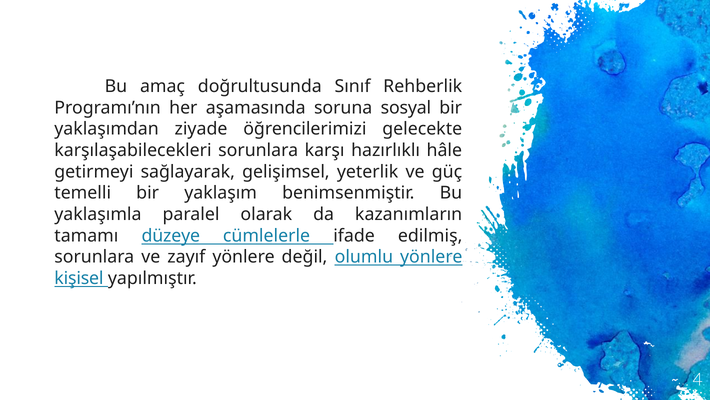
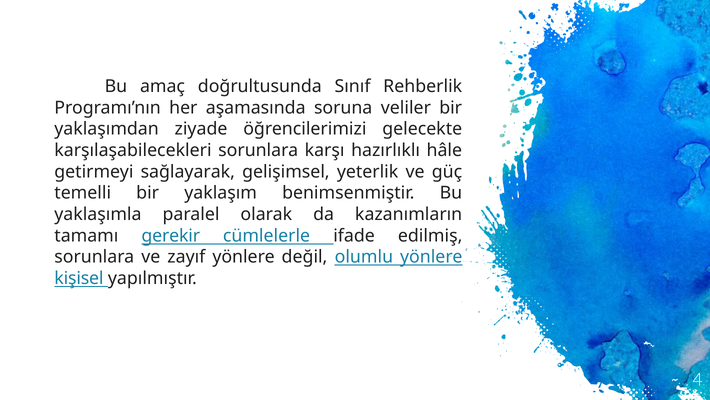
sosyal: sosyal -> veliler
düzeye: düzeye -> gerekir
